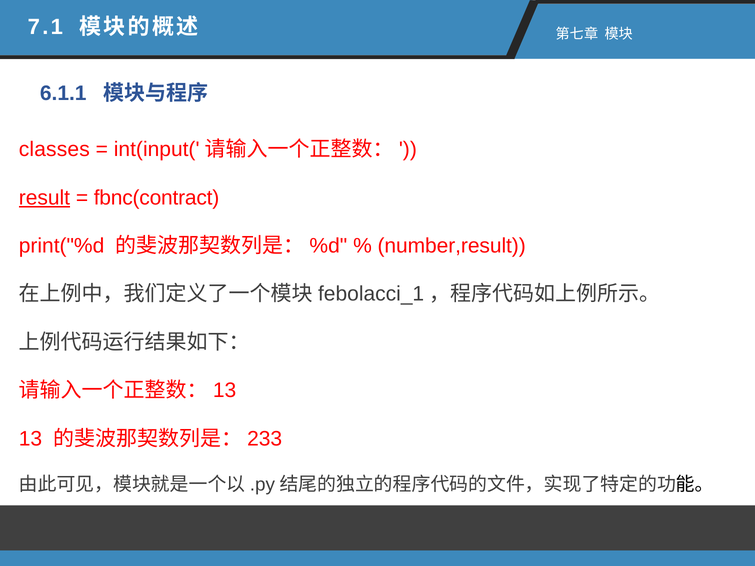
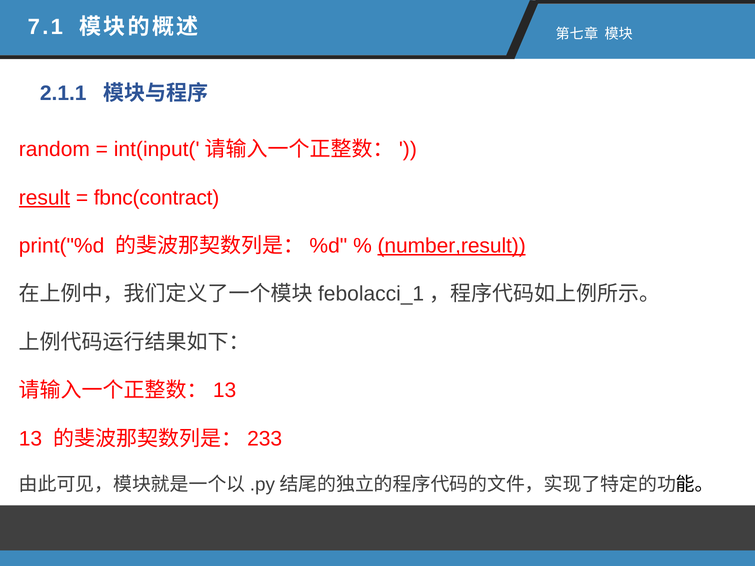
6.1.1: 6.1.1 -> 2.1.1
classes: classes -> random
number,result underline: none -> present
